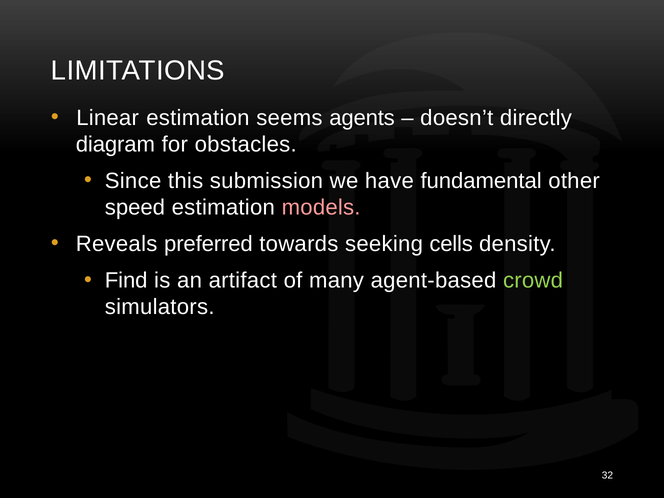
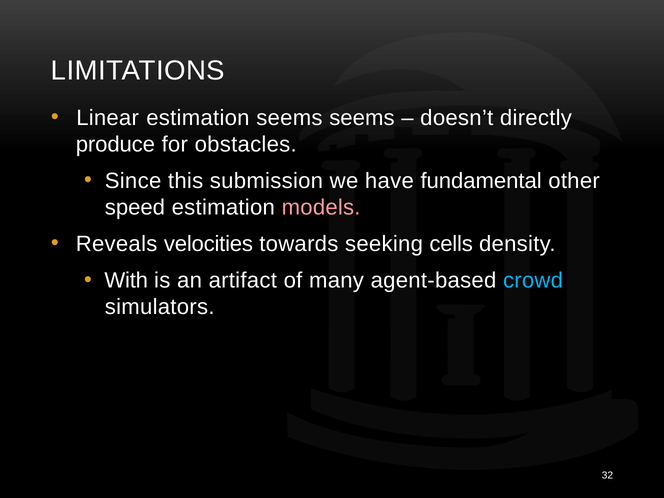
seems agents: agents -> seems
diagram: diagram -> produce
preferred: preferred -> velocities
Find: Find -> With
crowd colour: light green -> light blue
